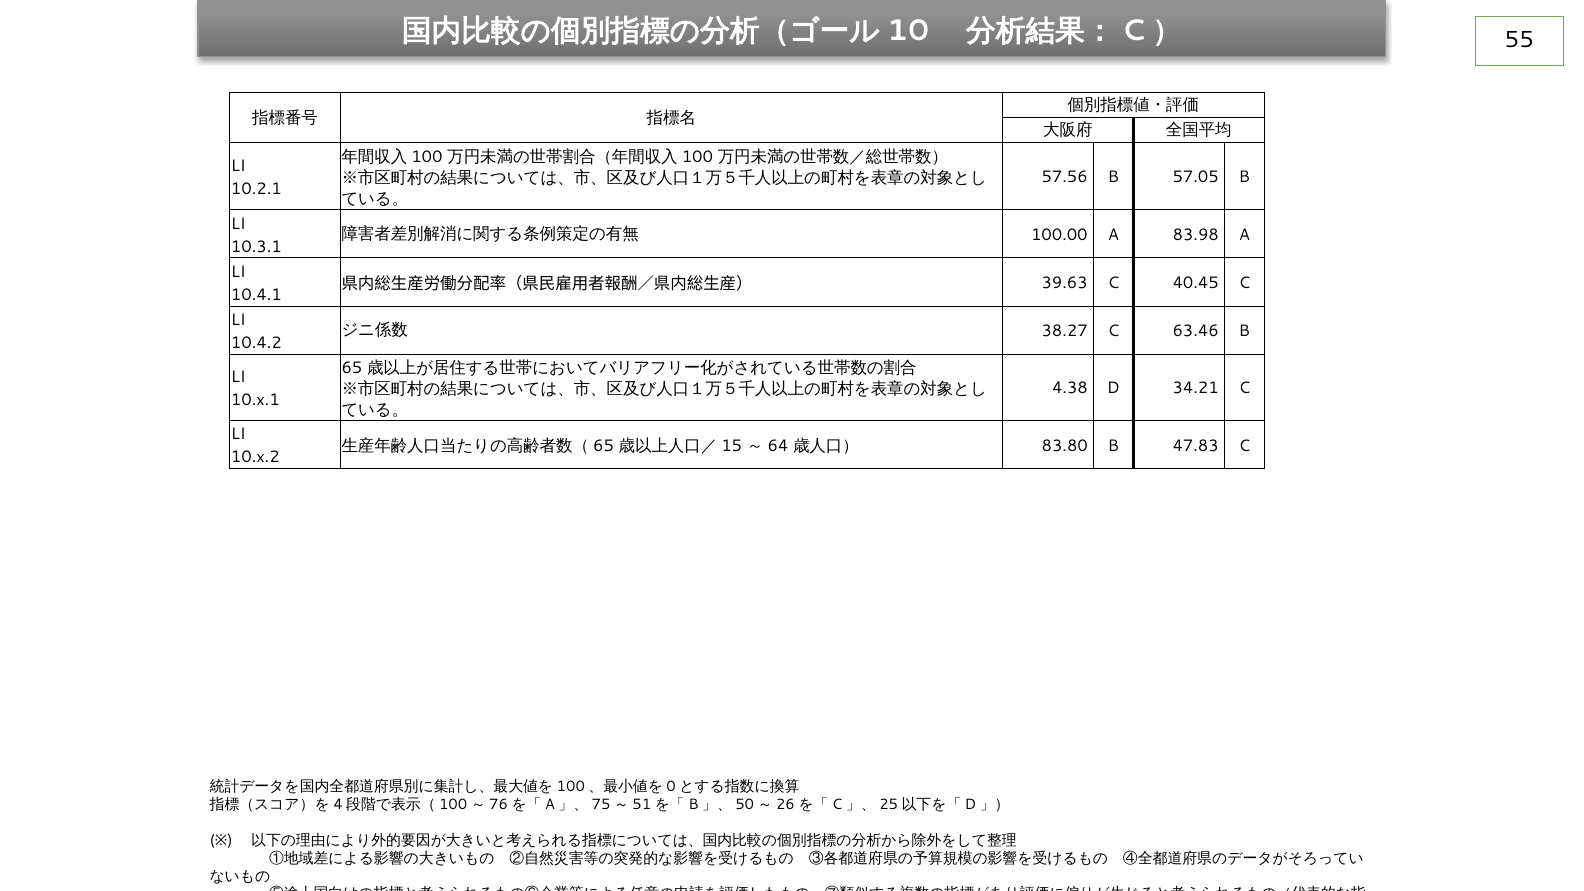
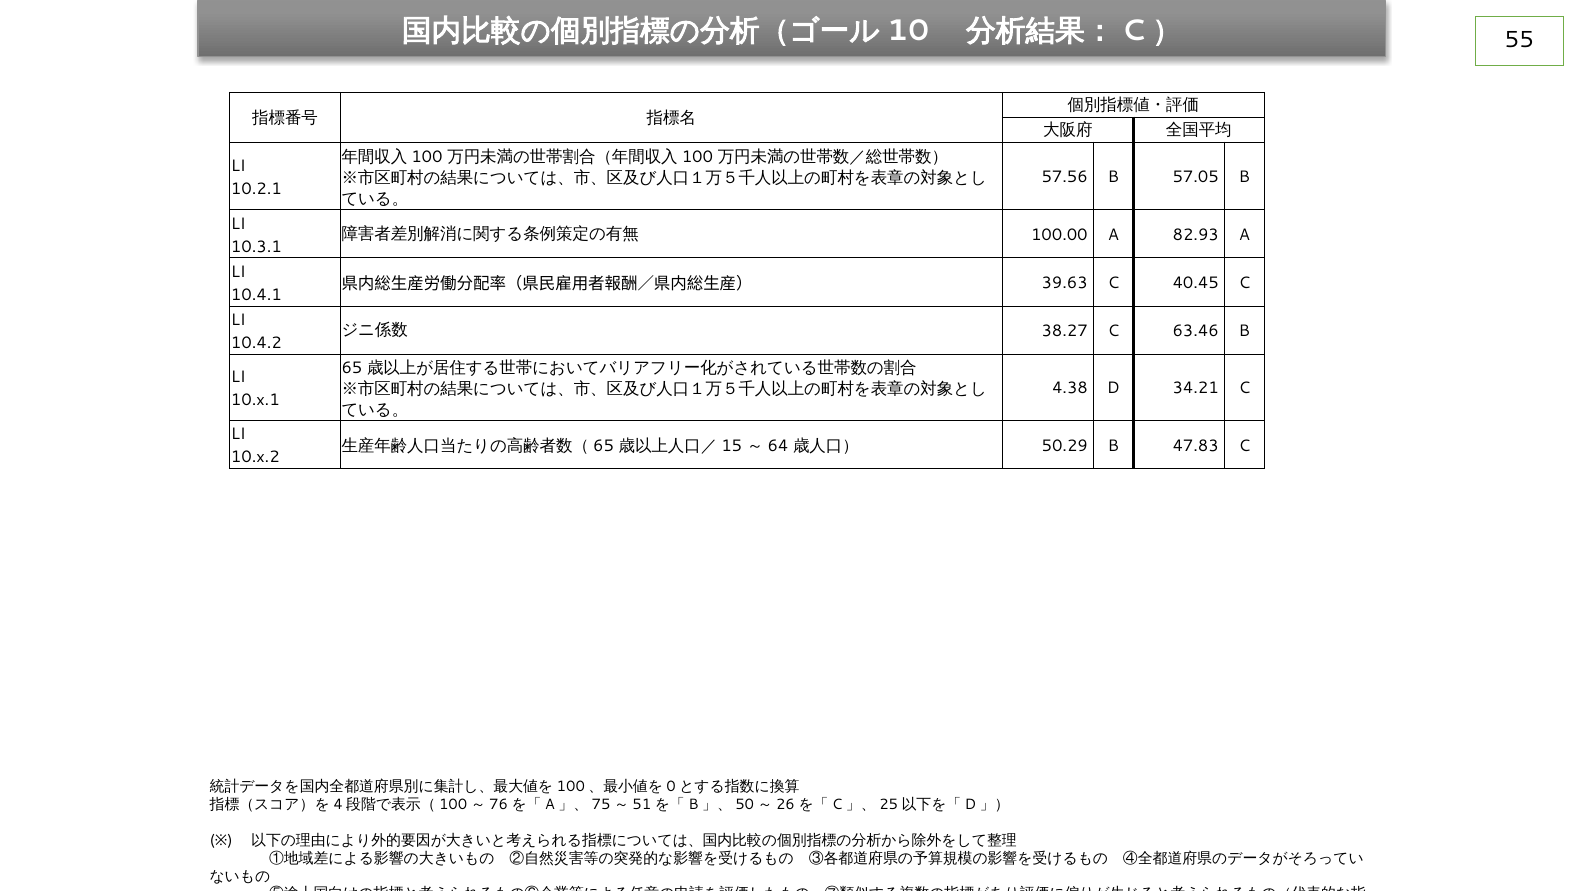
83.98: 83.98 -> 82.93
83.80: 83.80 -> 50.29
